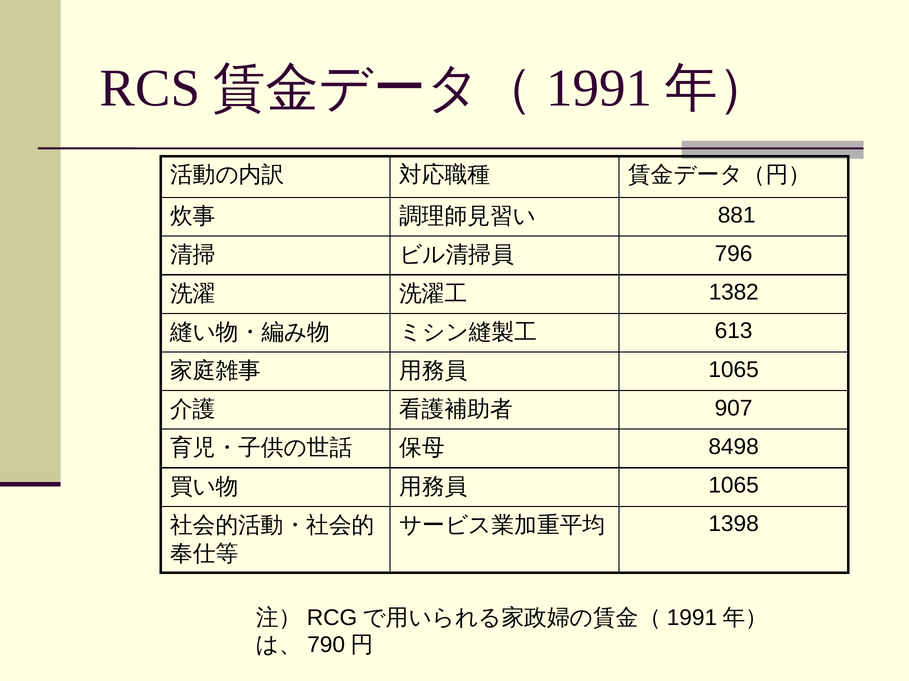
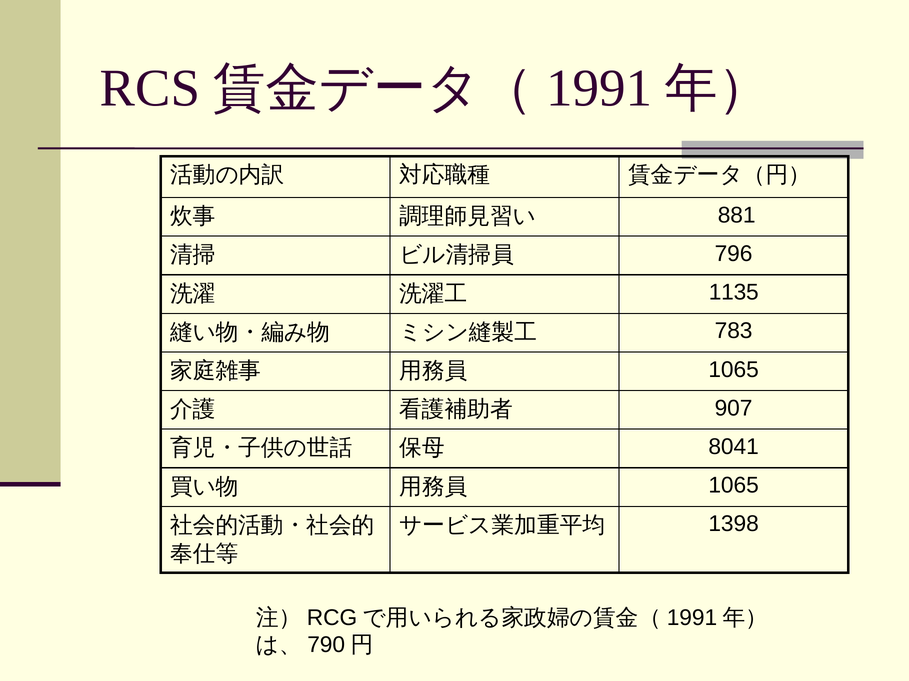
1382: 1382 -> 1135
613: 613 -> 783
8498: 8498 -> 8041
